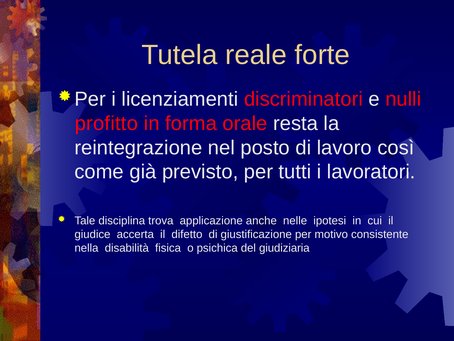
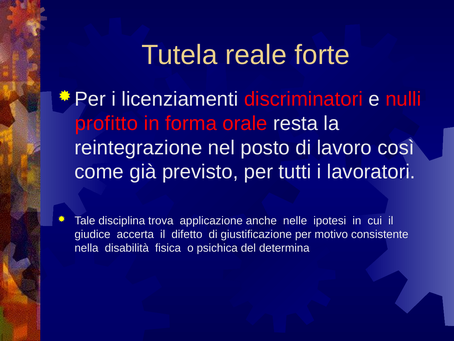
giudiziaria: giudiziaria -> determina
